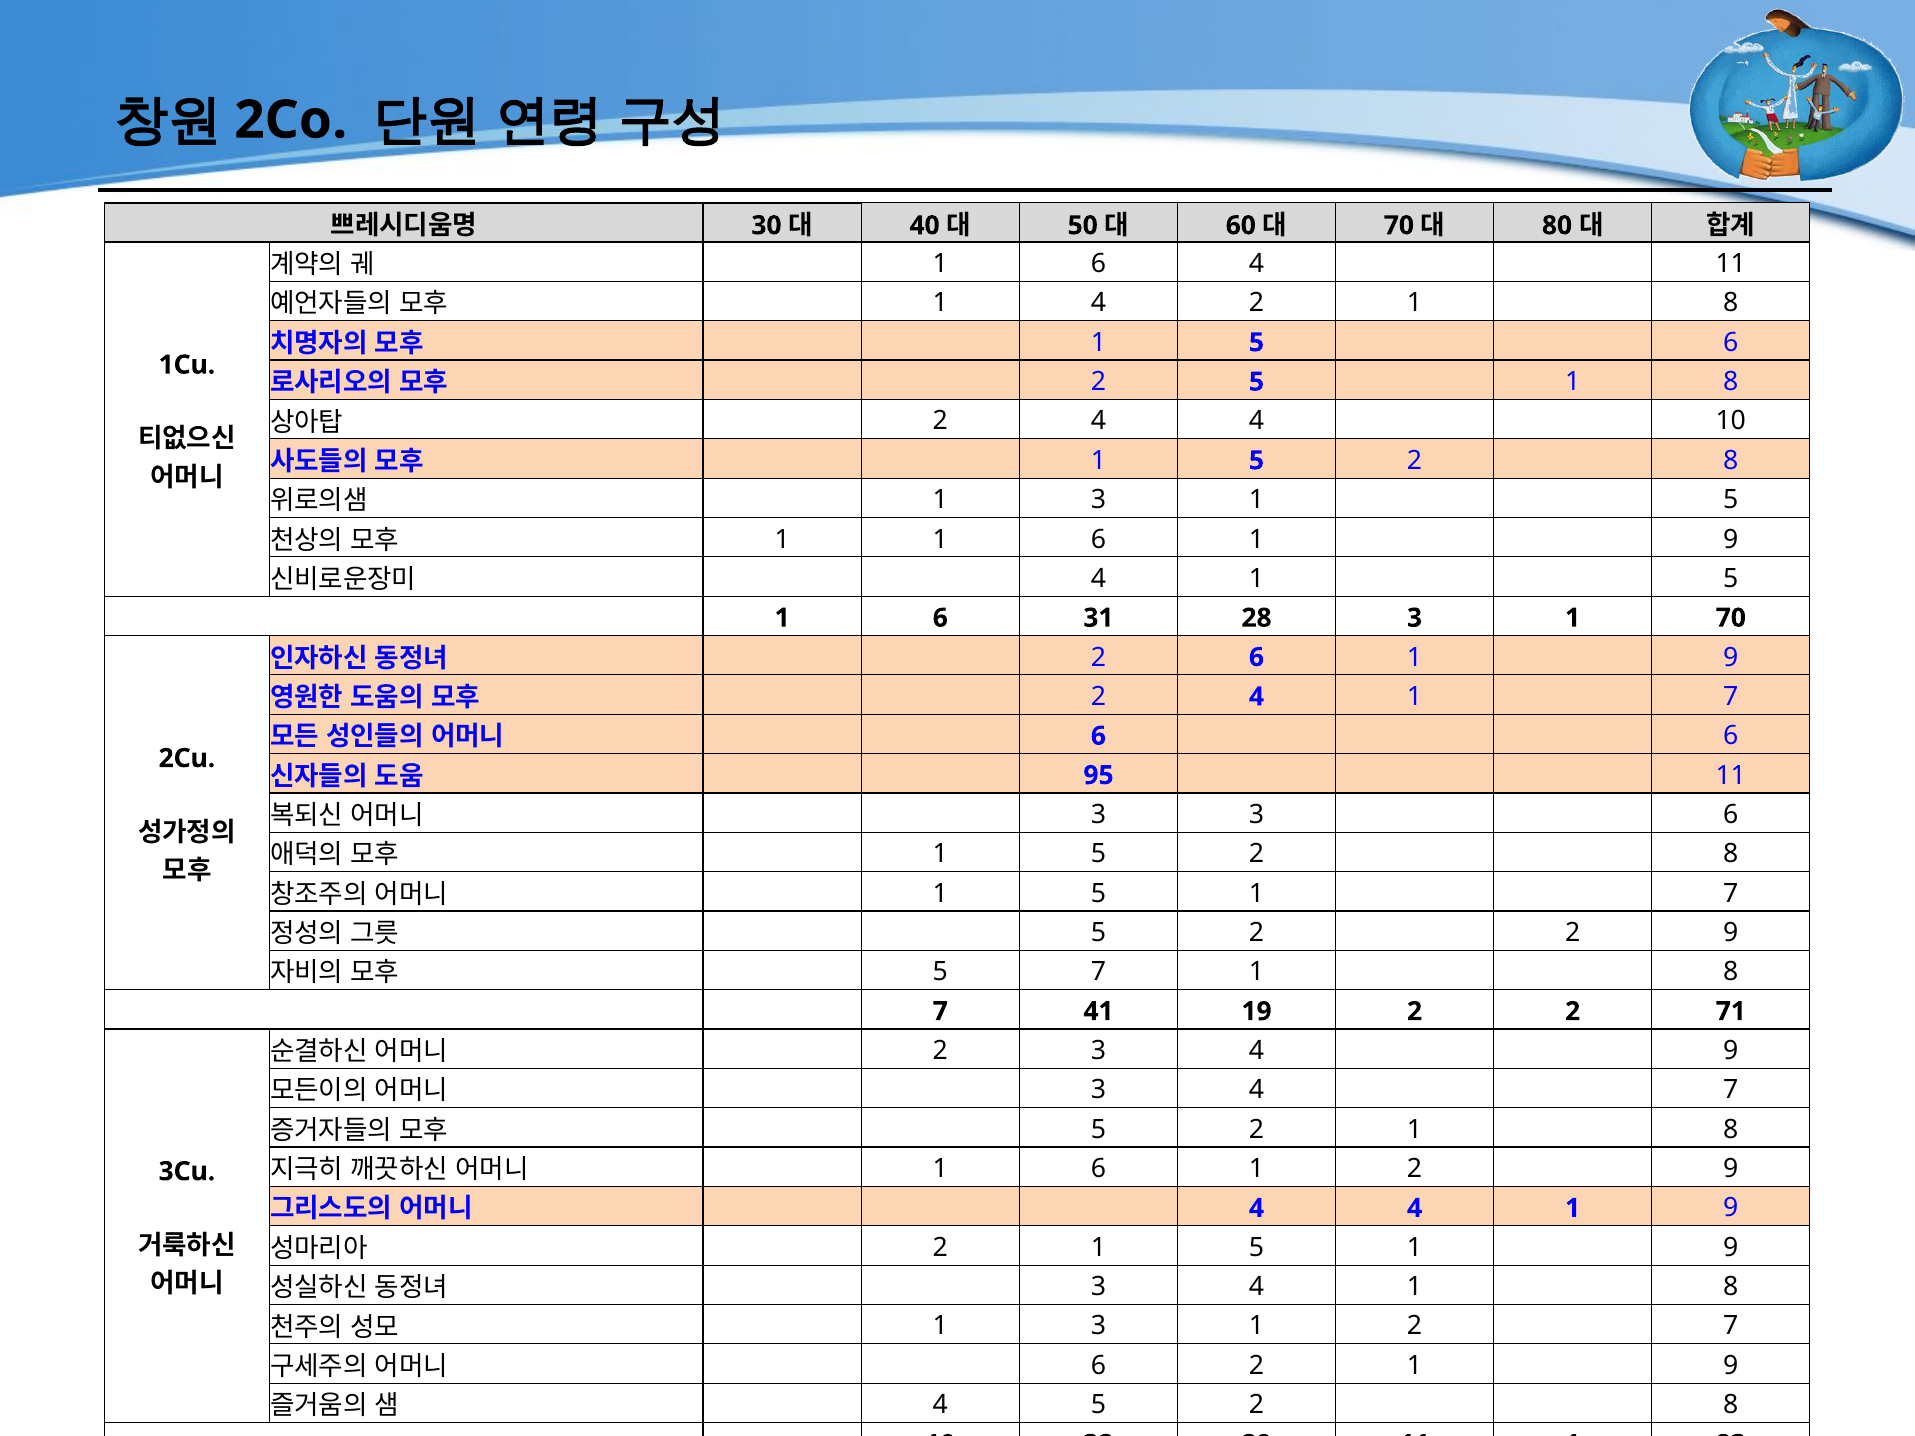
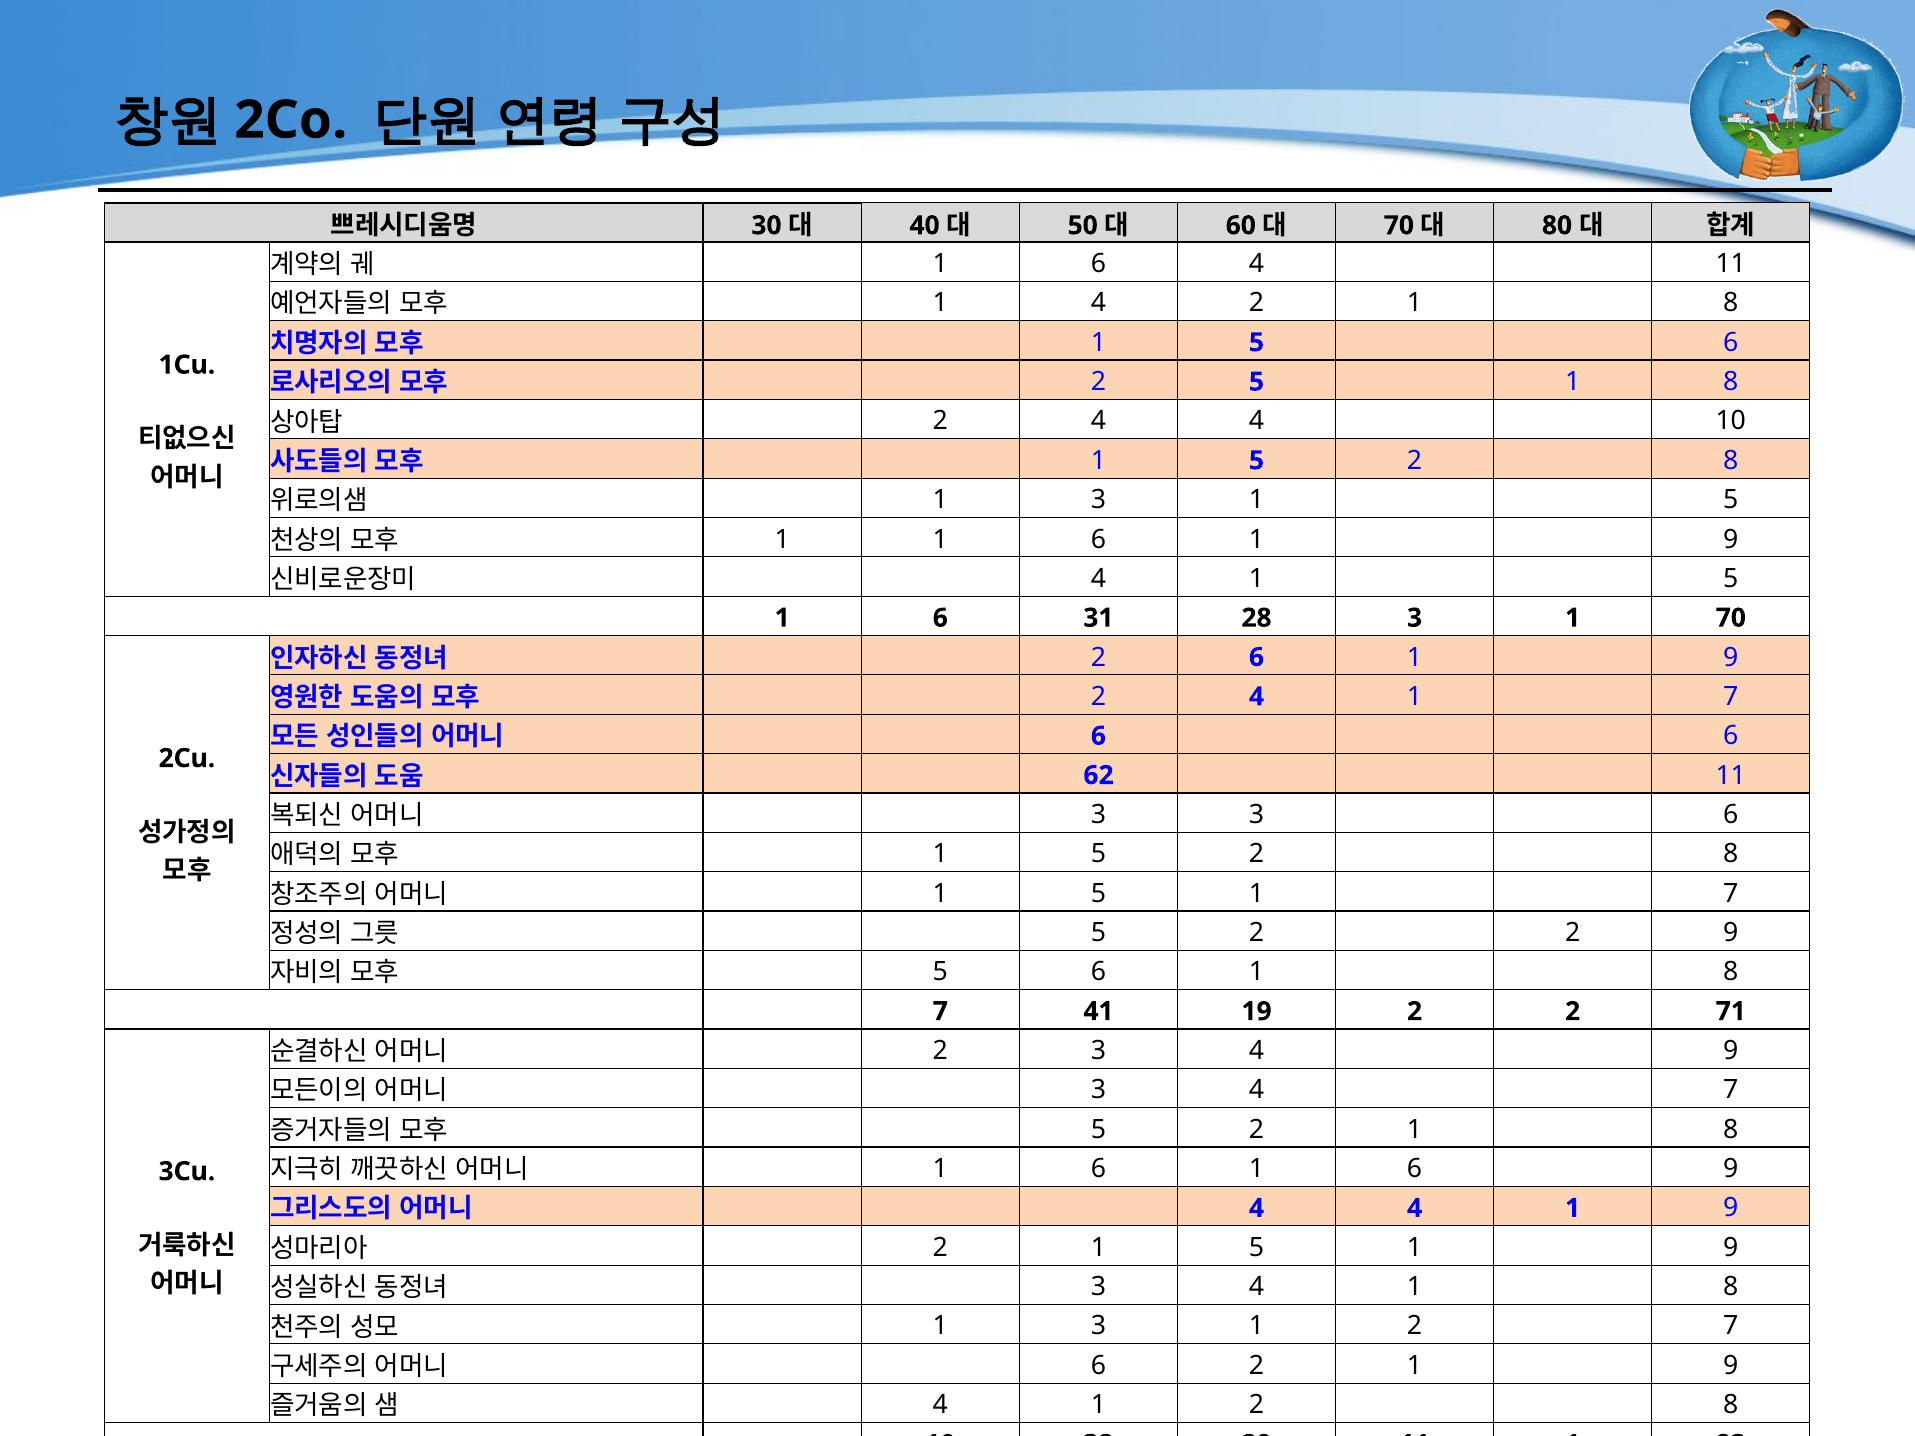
95: 95 -> 62
7 at (1098, 972): 7 -> 6
6 1 2: 2 -> 6
5 at (1098, 1405): 5 -> 1
